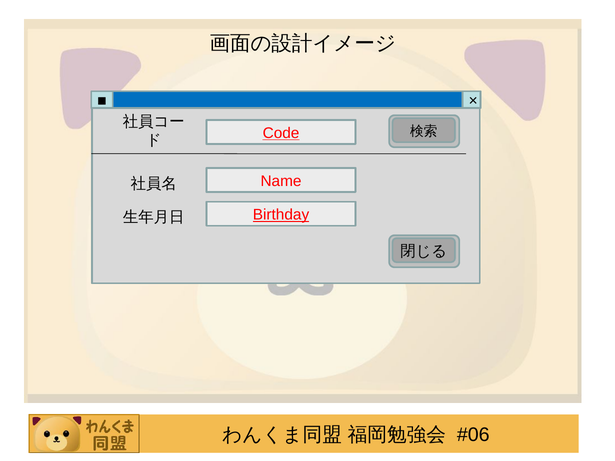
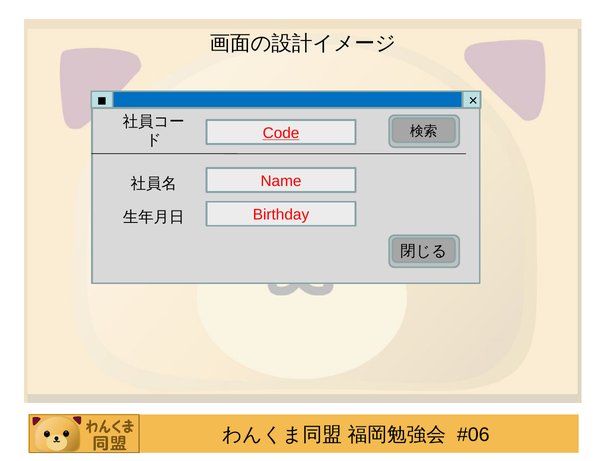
Birthday underline: present -> none
